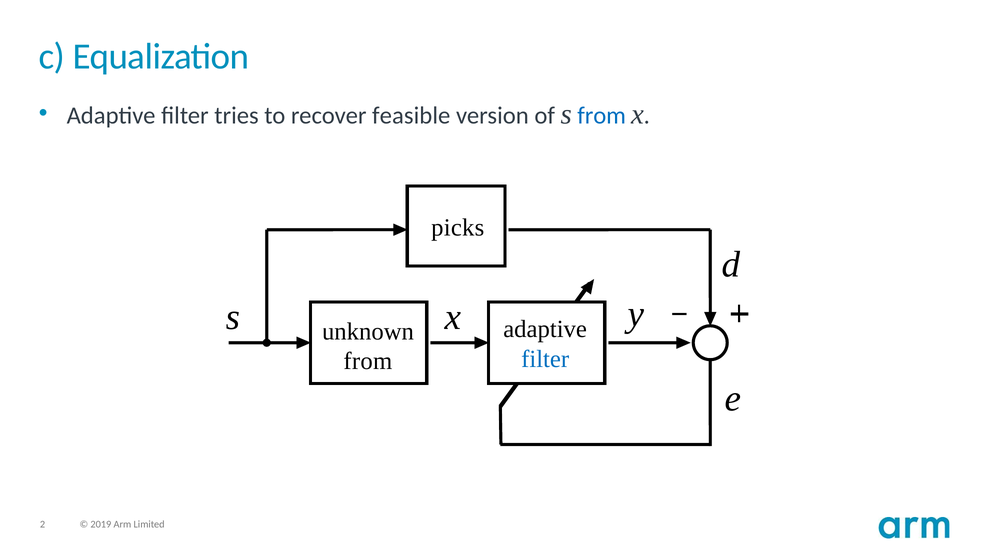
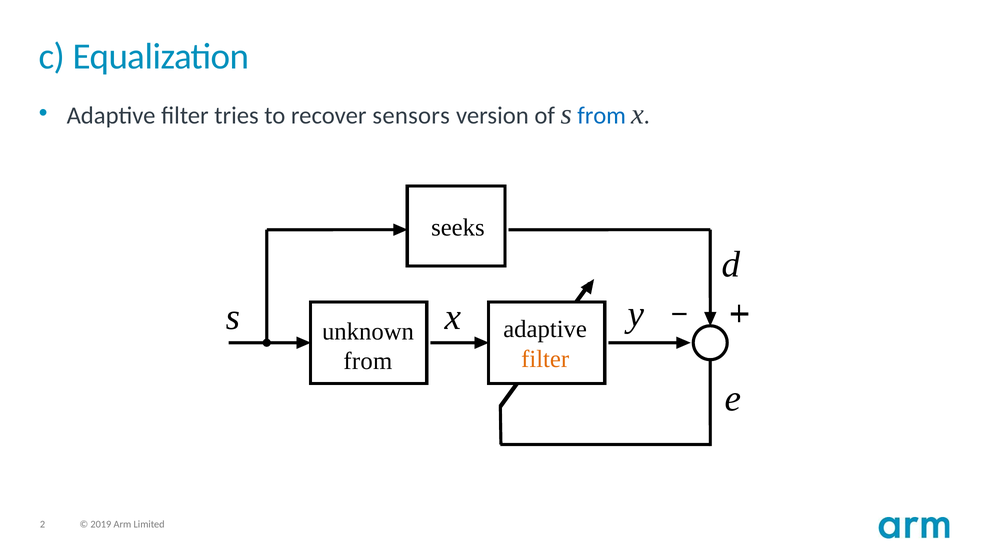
feasible: feasible -> sensors
picks: picks -> seeks
filter at (545, 359) colour: blue -> orange
